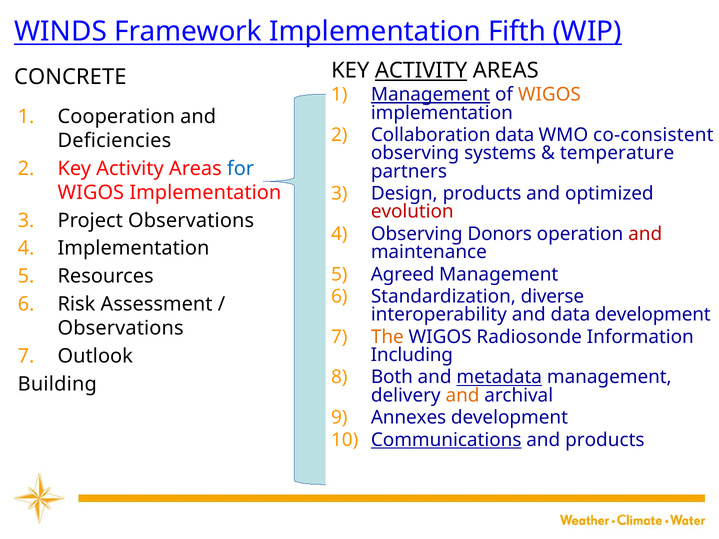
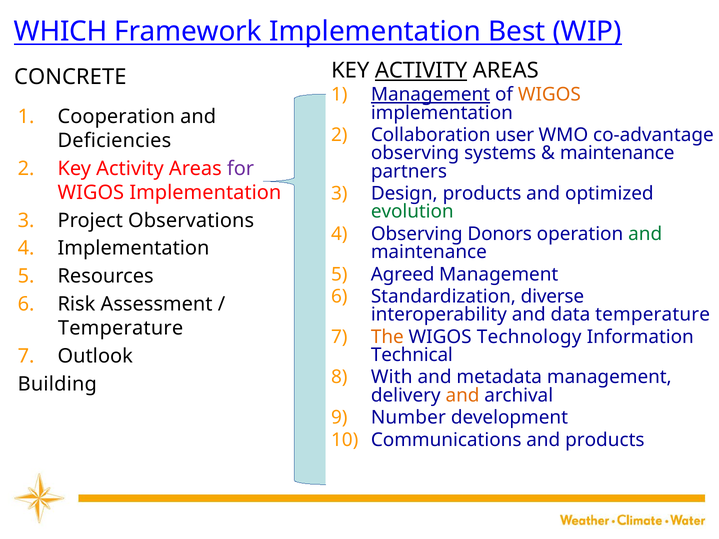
WINDS: WINDS -> WHICH
Fifth: Fifth -> Best
Collaboration data: data -> user
co-consistent: co-consistent -> co-advantage
temperature at (617, 153): temperature -> maintenance
for colour: blue -> purple
evolution colour: red -> green
and at (645, 234) colour: red -> green
data development: development -> temperature
Observations at (121, 328): Observations -> Temperature
Radiosonde: Radiosonde -> Technology
Including: Including -> Technical
Both: Both -> With
metadata underline: present -> none
Annexes: Annexes -> Number
Communications underline: present -> none
